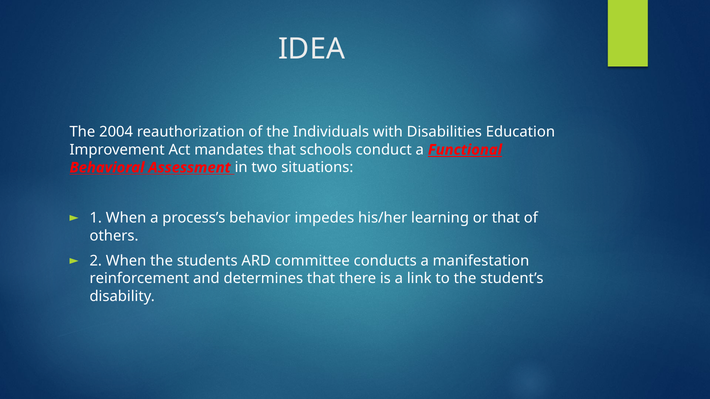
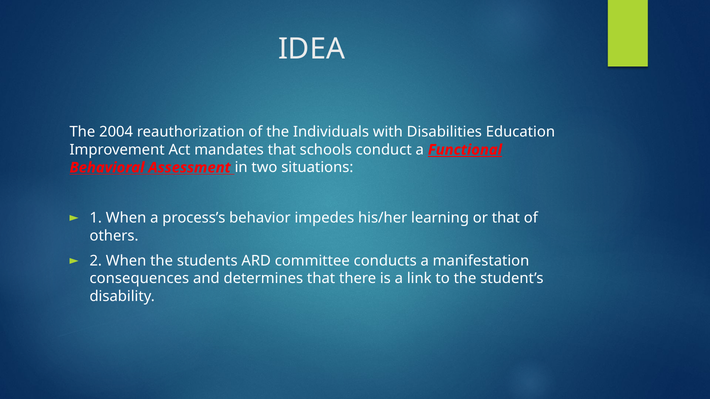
reinforcement: reinforcement -> consequences
